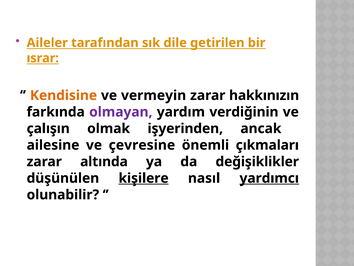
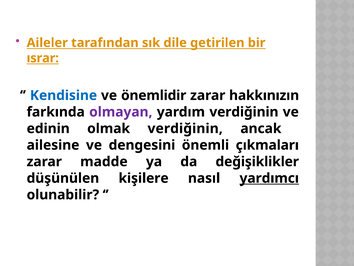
Kendisine colour: orange -> blue
vermeyin: vermeyin -> önemlidir
çalışın: çalışın -> edinin
olmak işyerinden: işyerinden -> verdiğinin
çevresine: çevresine -> dengesini
altında: altında -> madde
kişilere underline: present -> none
